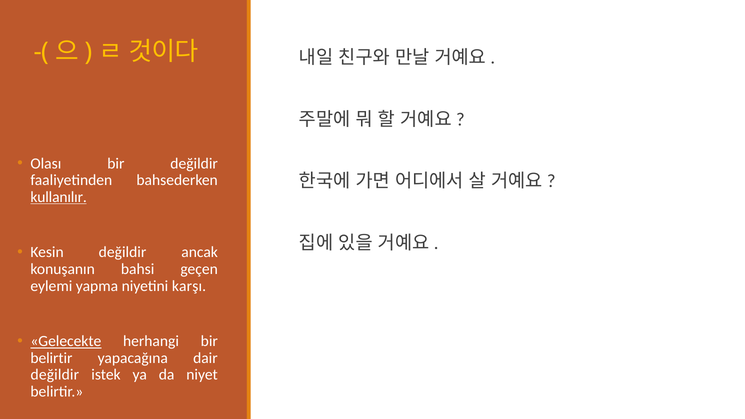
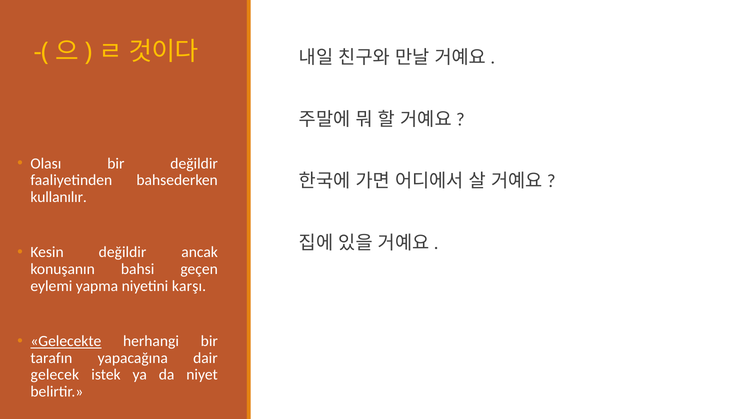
kullanılır underline: present -> none
belirtir at (51, 358): belirtir -> tarafın
değildir at (55, 375): değildir -> gelecek
